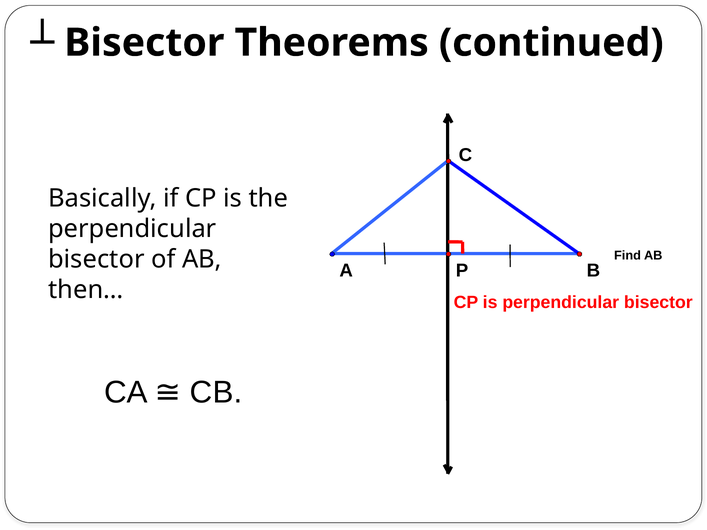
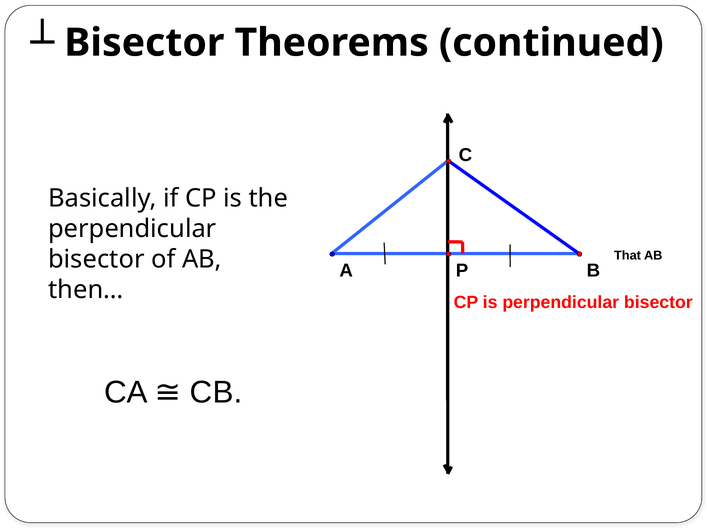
Find: Find -> That
